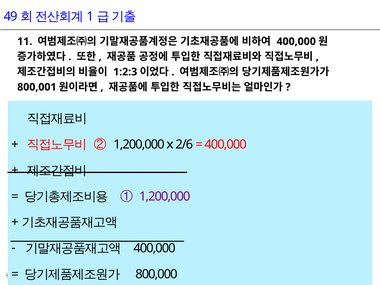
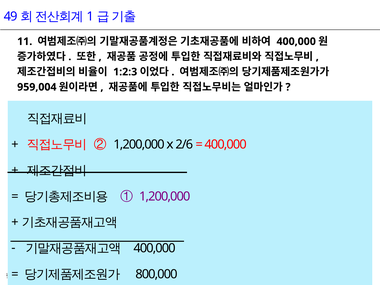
800,001: 800,001 -> 959,004
